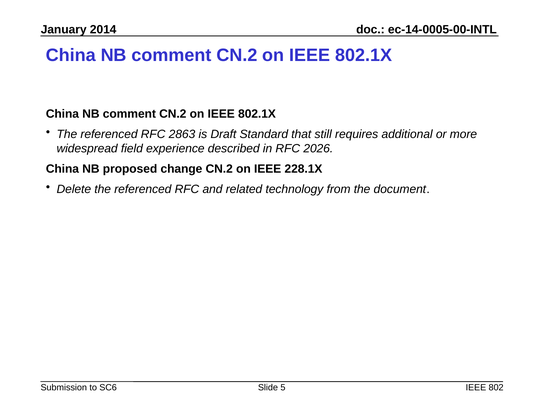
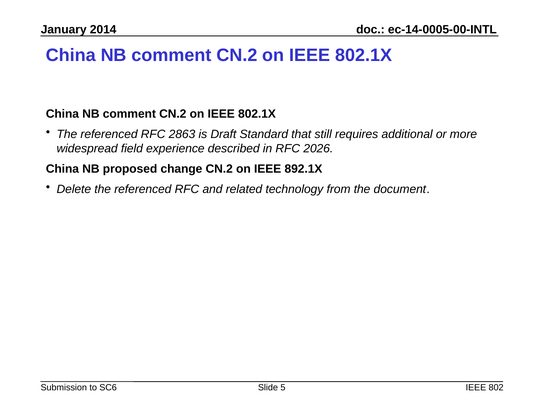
228.1X: 228.1X -> 892.1X
